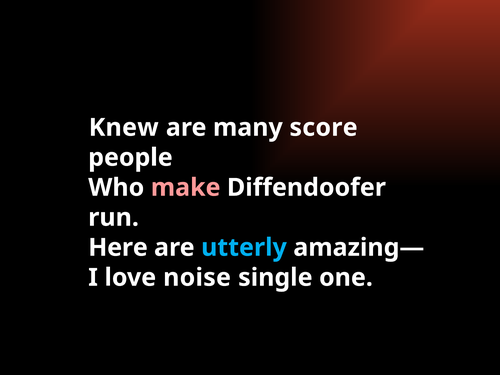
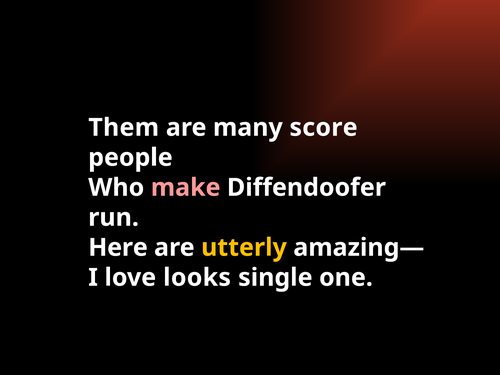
Knew: Knew -> Them
utterly colour: light blue -> yellow
noise: noise -> looks
